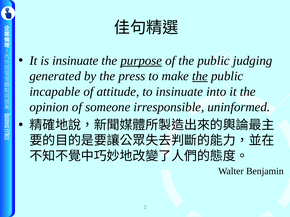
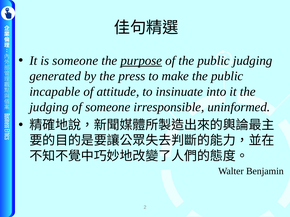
is insinuate: insinuate -> someone
the at (200, 76) underline: present -> none
opinion at (49, 107): opinion -> judging
